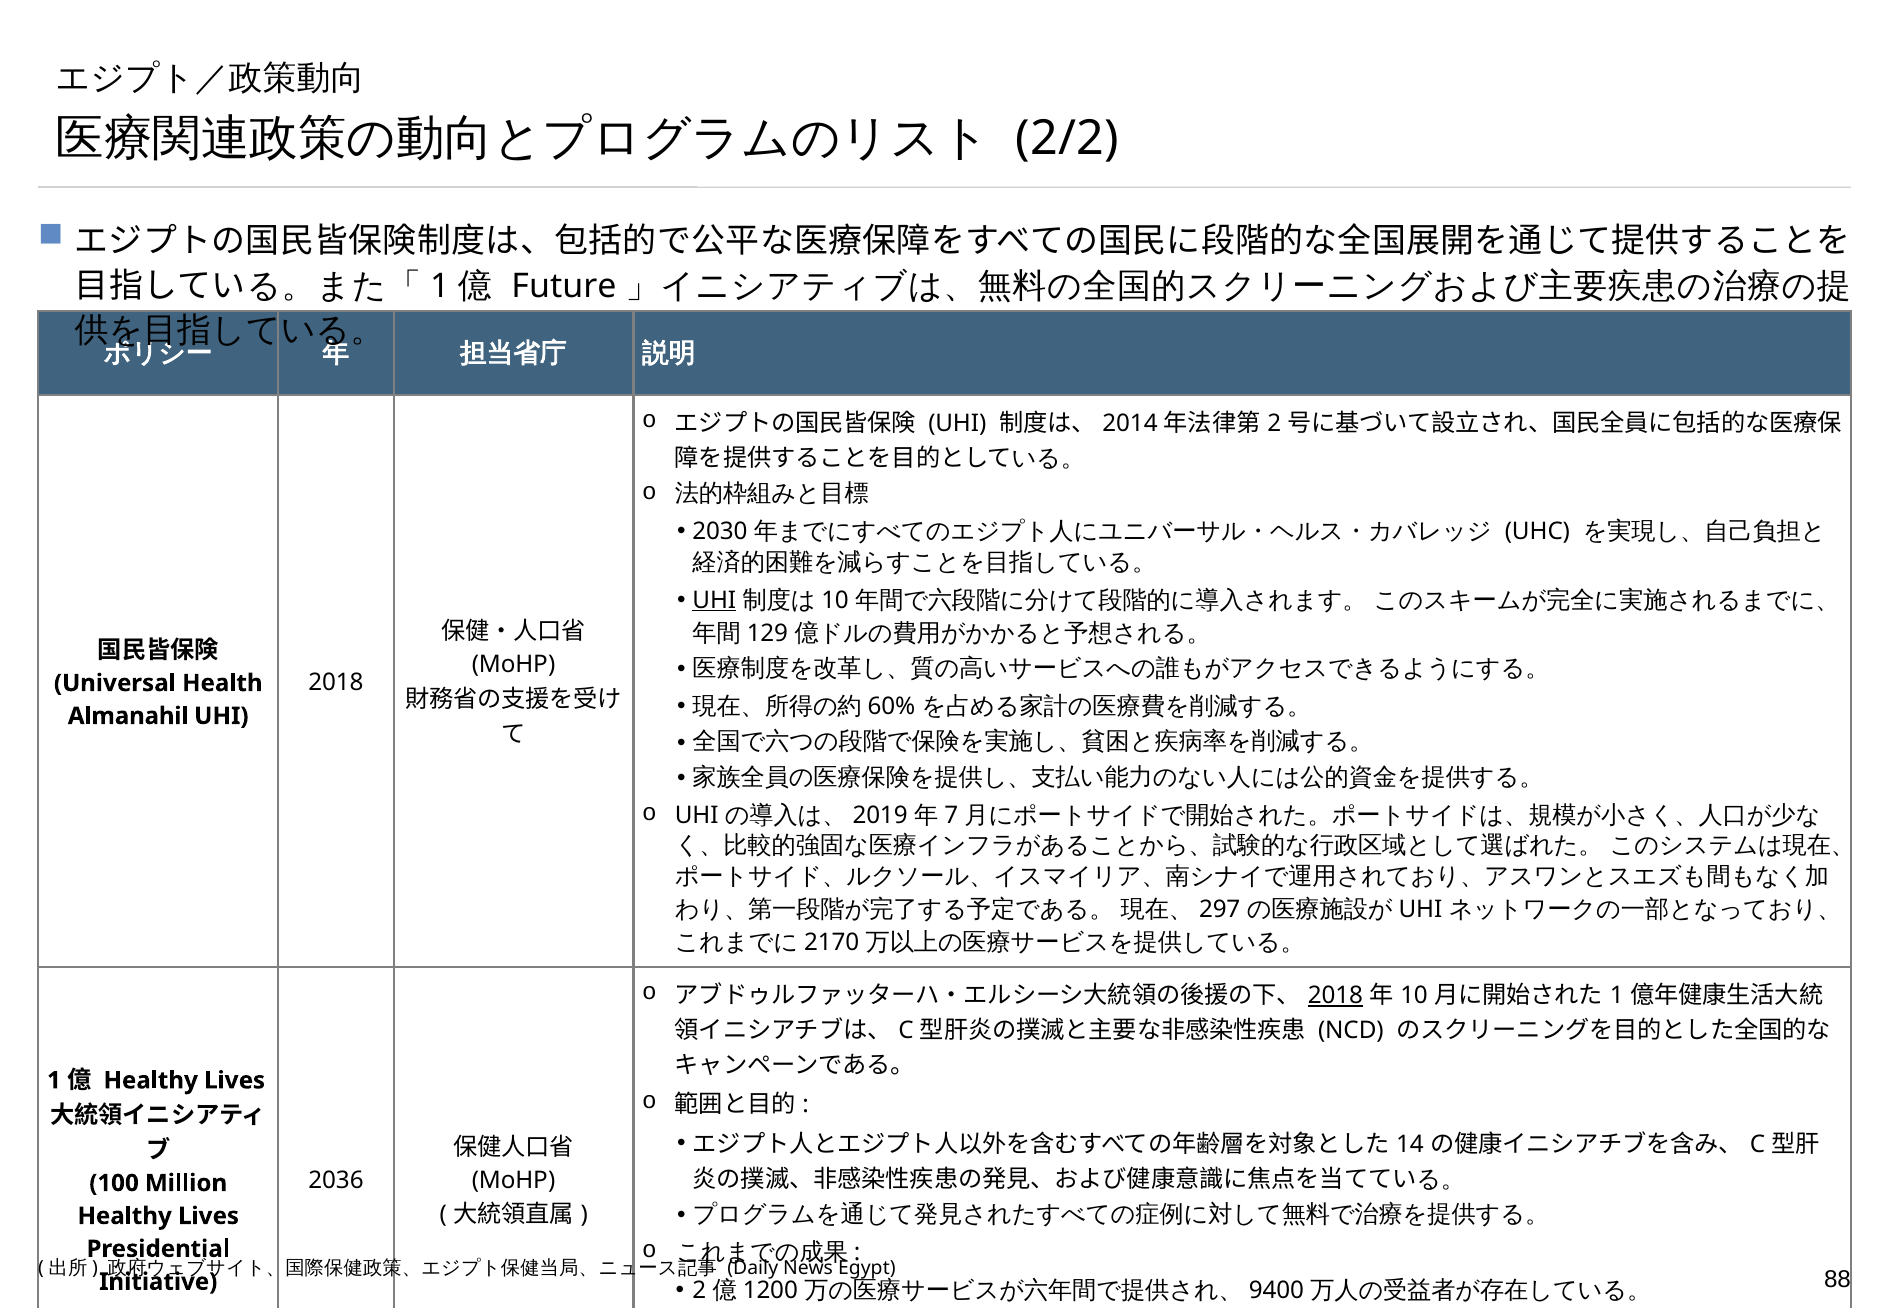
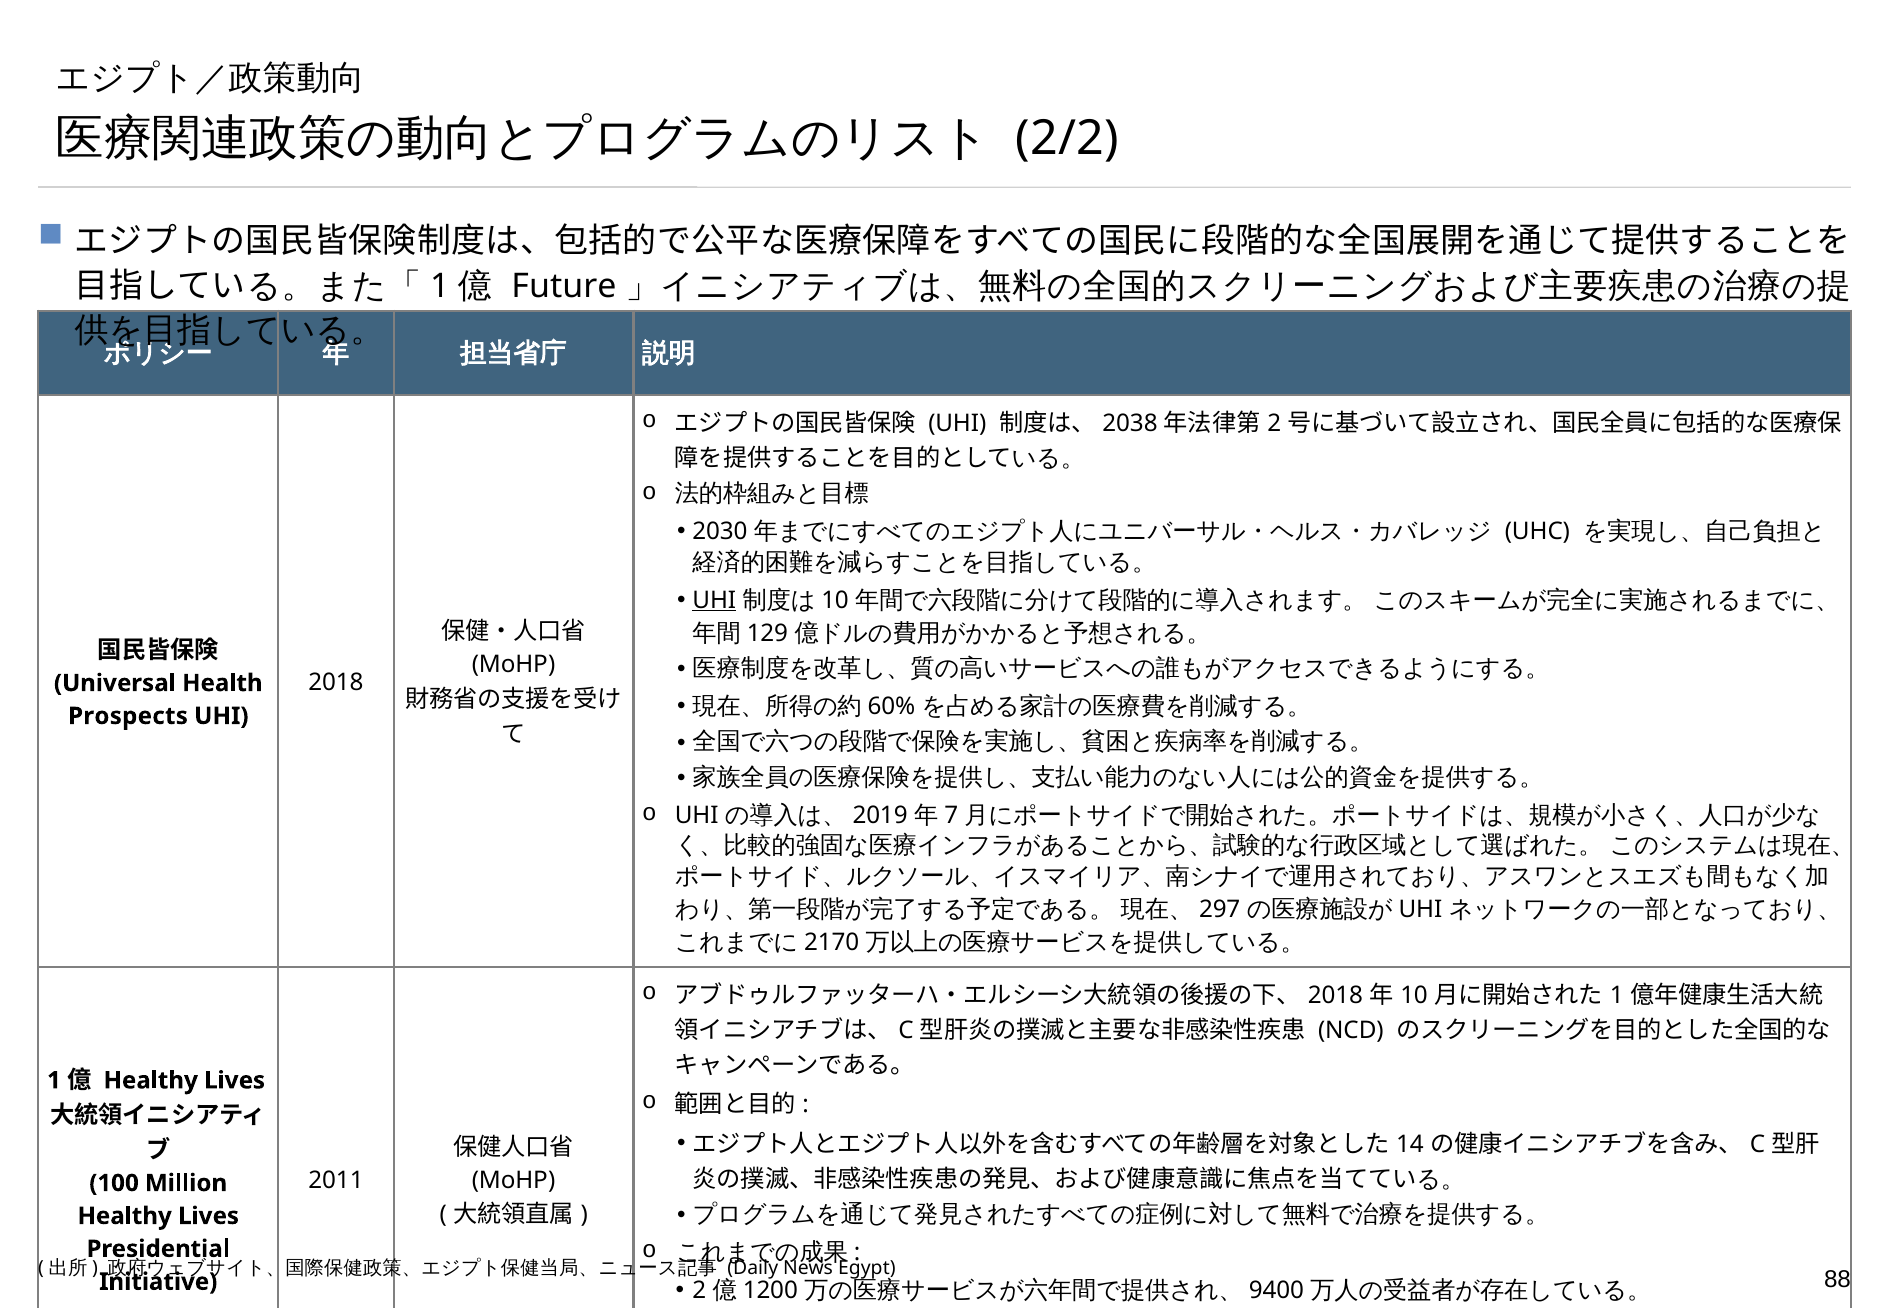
2014: 2014 -> 2038
Almanahil: Almanahil -> Prospects
2018 at (1335, 995) underline: present -> none
2036: 2036 -> 2011
